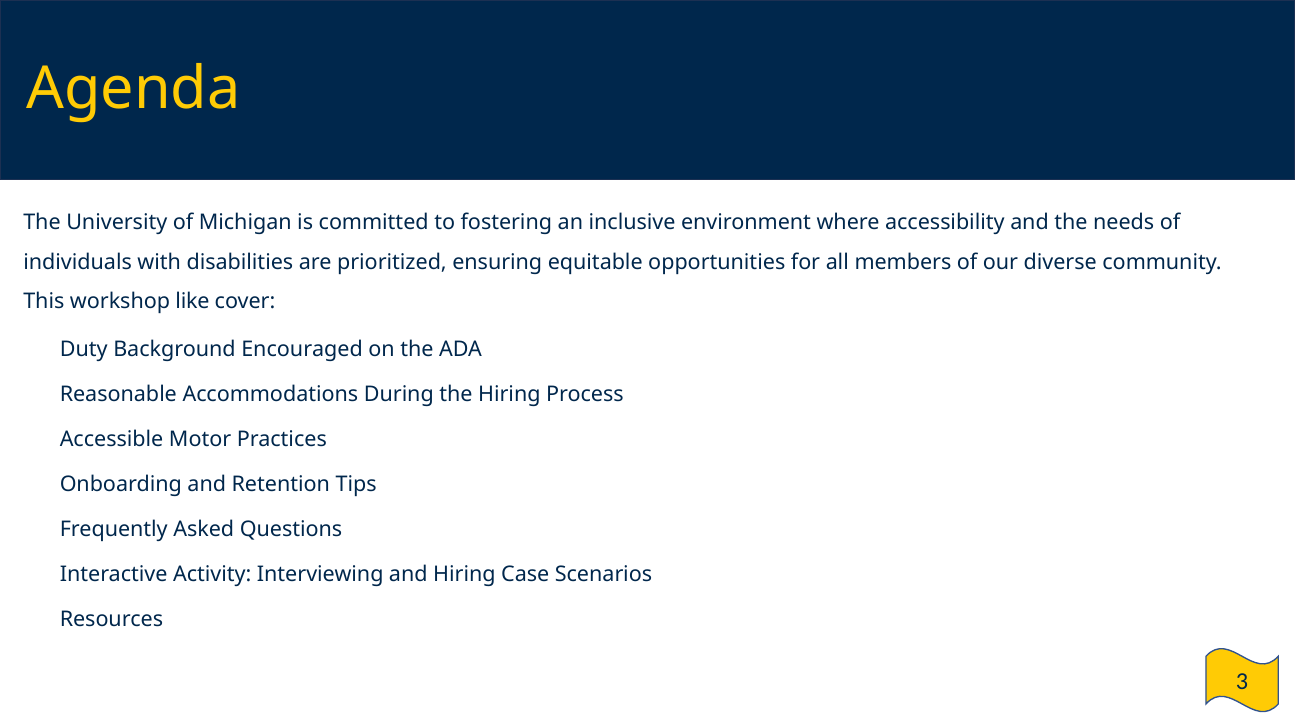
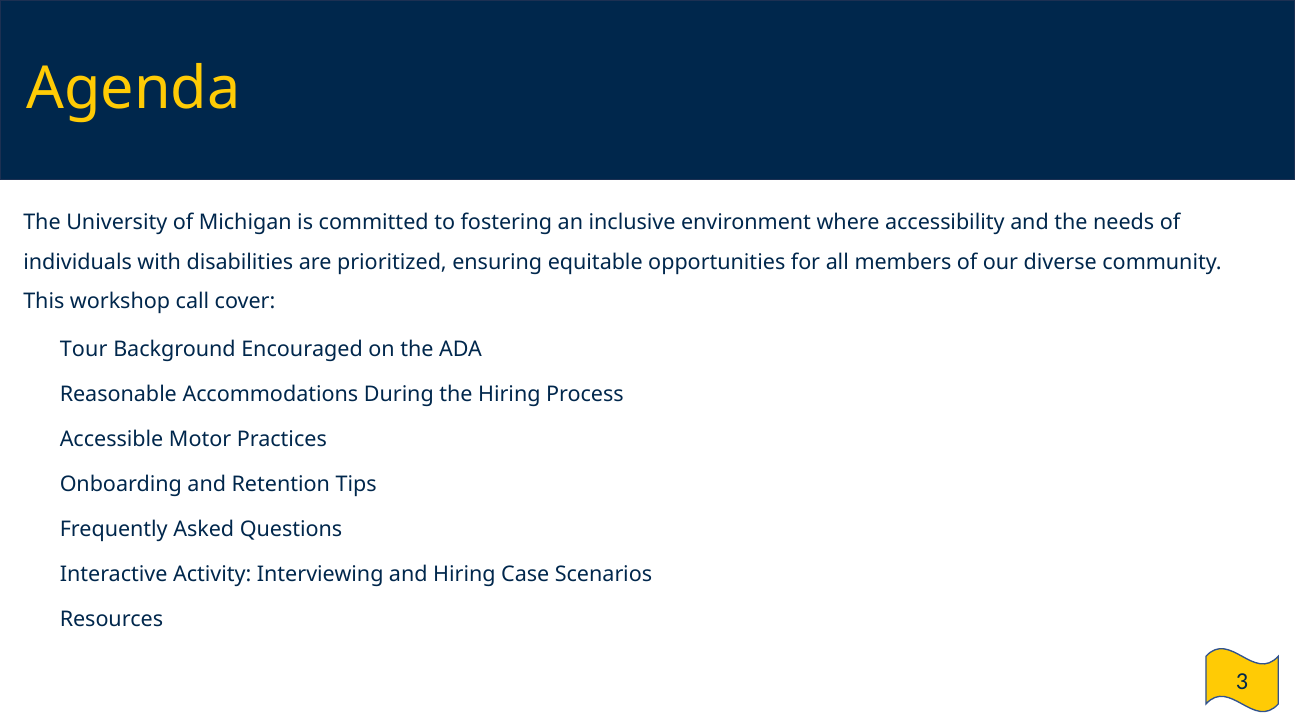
like: like -> call
Duty: Duty -> Tour
